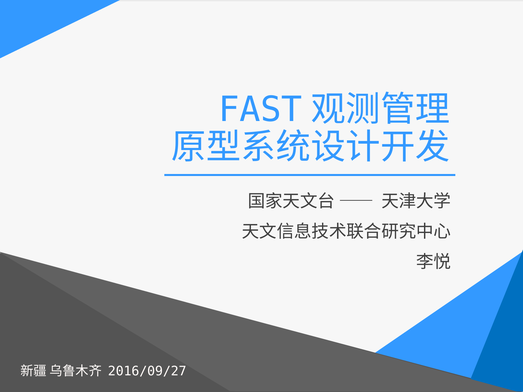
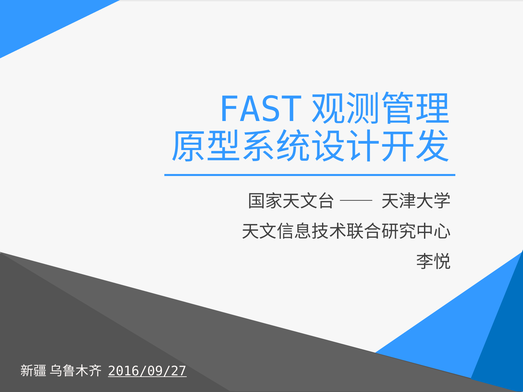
2016/09/27 underline: none -> present
